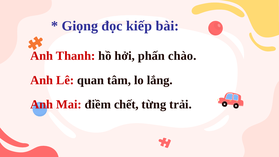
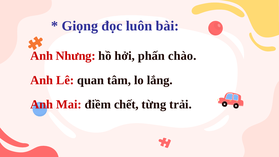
kiếp: kiếp -> luôn
Thanh: Thanh -> Nhưng
